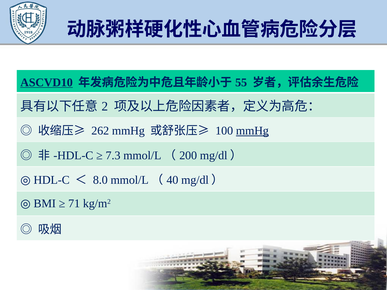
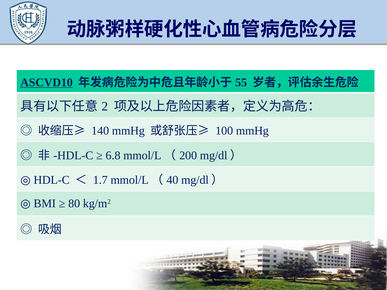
262: 262 -> 140
mmHg at (252, 131) underline: present -> none
7.3: 7.3 -> 6.8
8.0: 8.0 -> 1.7
71: 71 -> 80
